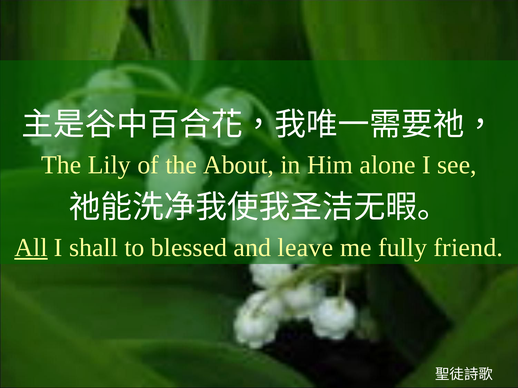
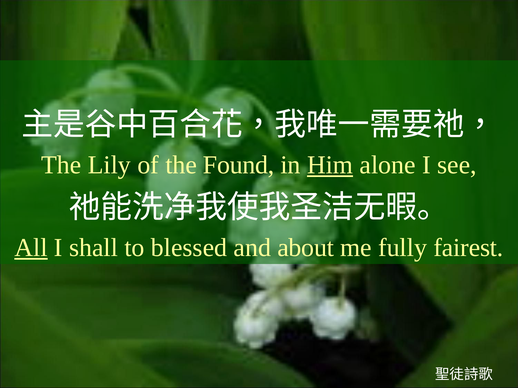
About: About -> Found
Him underline: none -> present
leave: leave -> about
friend: friend -> fairest
